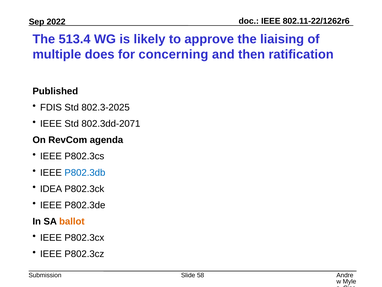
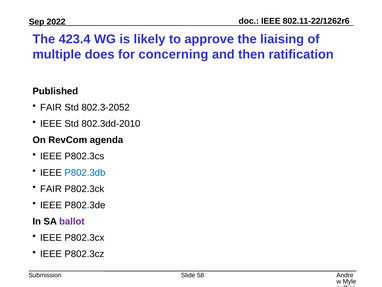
513.4: 513.4 -> 423.4
FDIS at (51, 107): FDIS -> FAIR
802.3-2025: 802.3-2025 -> 802.3-2052
802.3dd-2071: 802.3dd-2071 -> 802.3dd-2010
IDEA at (51, 189): IDEA -> FAIR
ballot colour: orange -> purple
